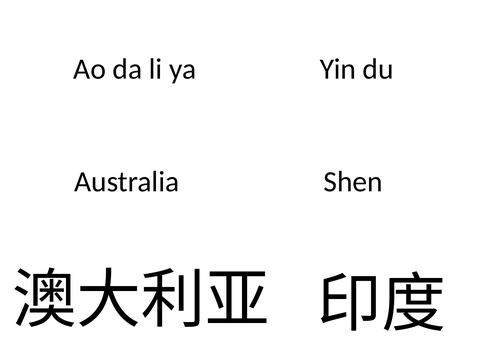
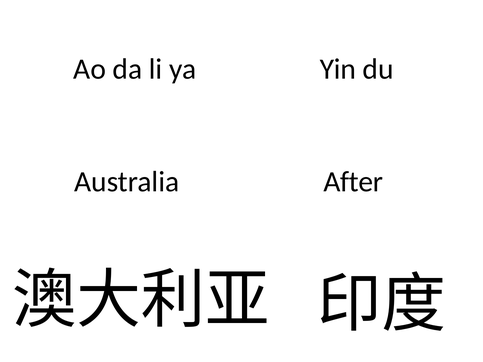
Shen: Shen -> After
